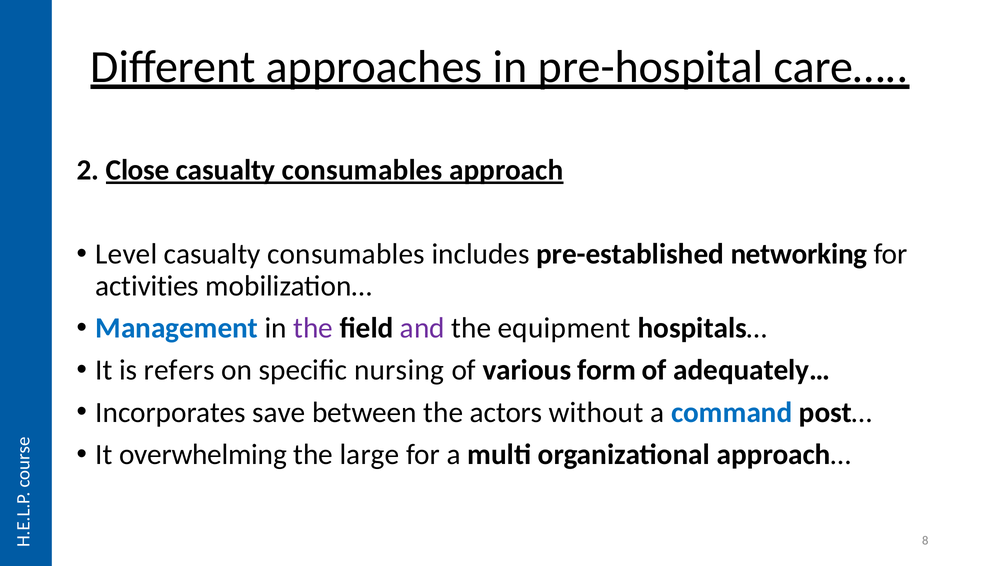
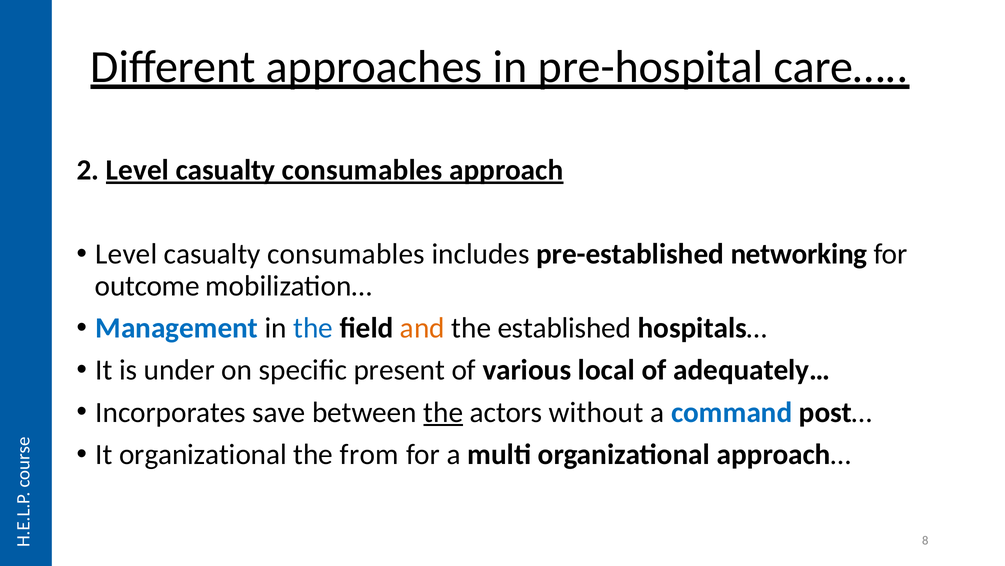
2 Close: Close -> Level
activities: activities -> outcome
the at (313, 328) colour: purple -> blue
and colour: purple -> orange
equipment: equipment -> established
refers: refers -> under
nursing: nursing -> present
form: form -> local
the at (443, 412) underline: none -> present
It overwhelming: overwhelming -> organizational
large: large -> from
